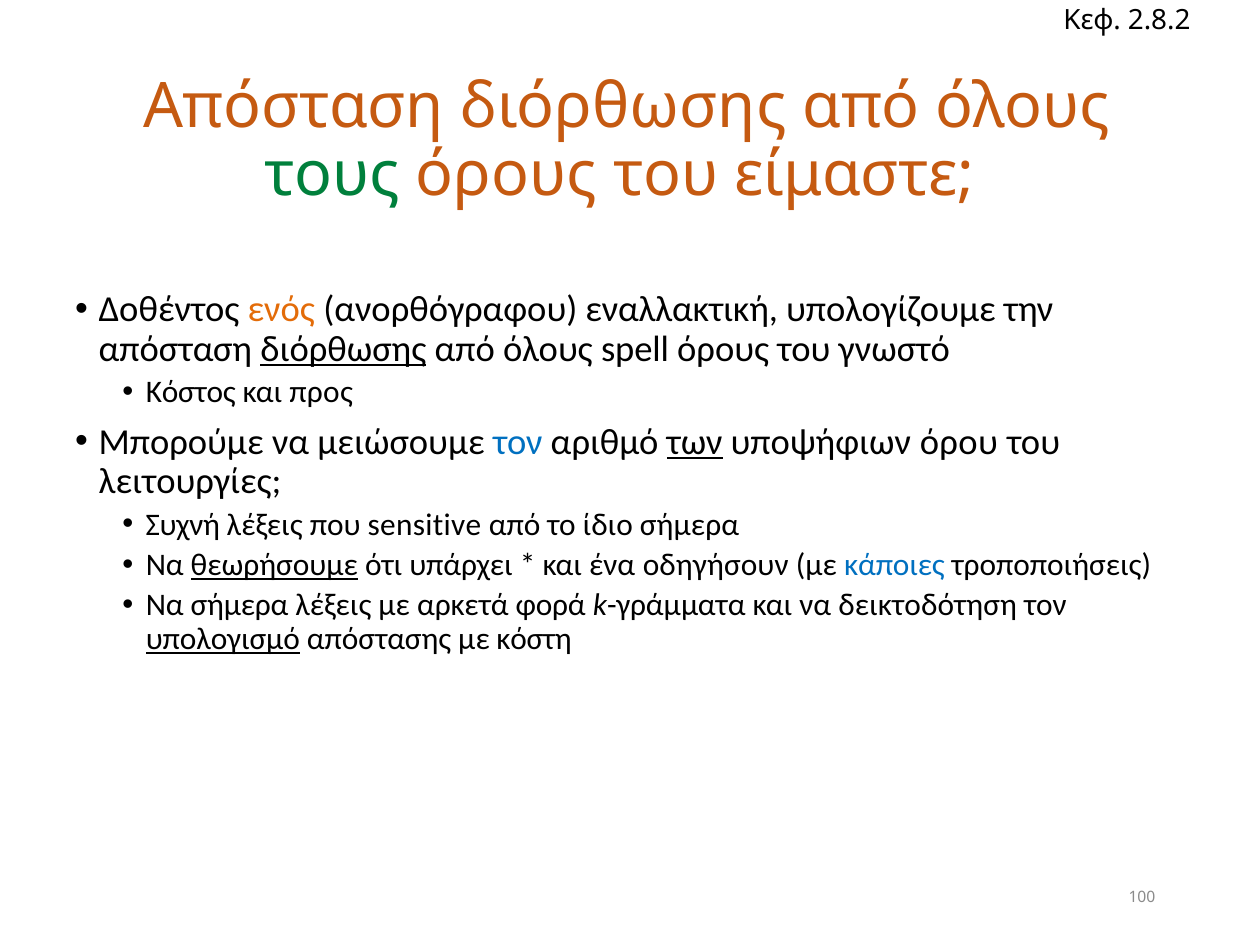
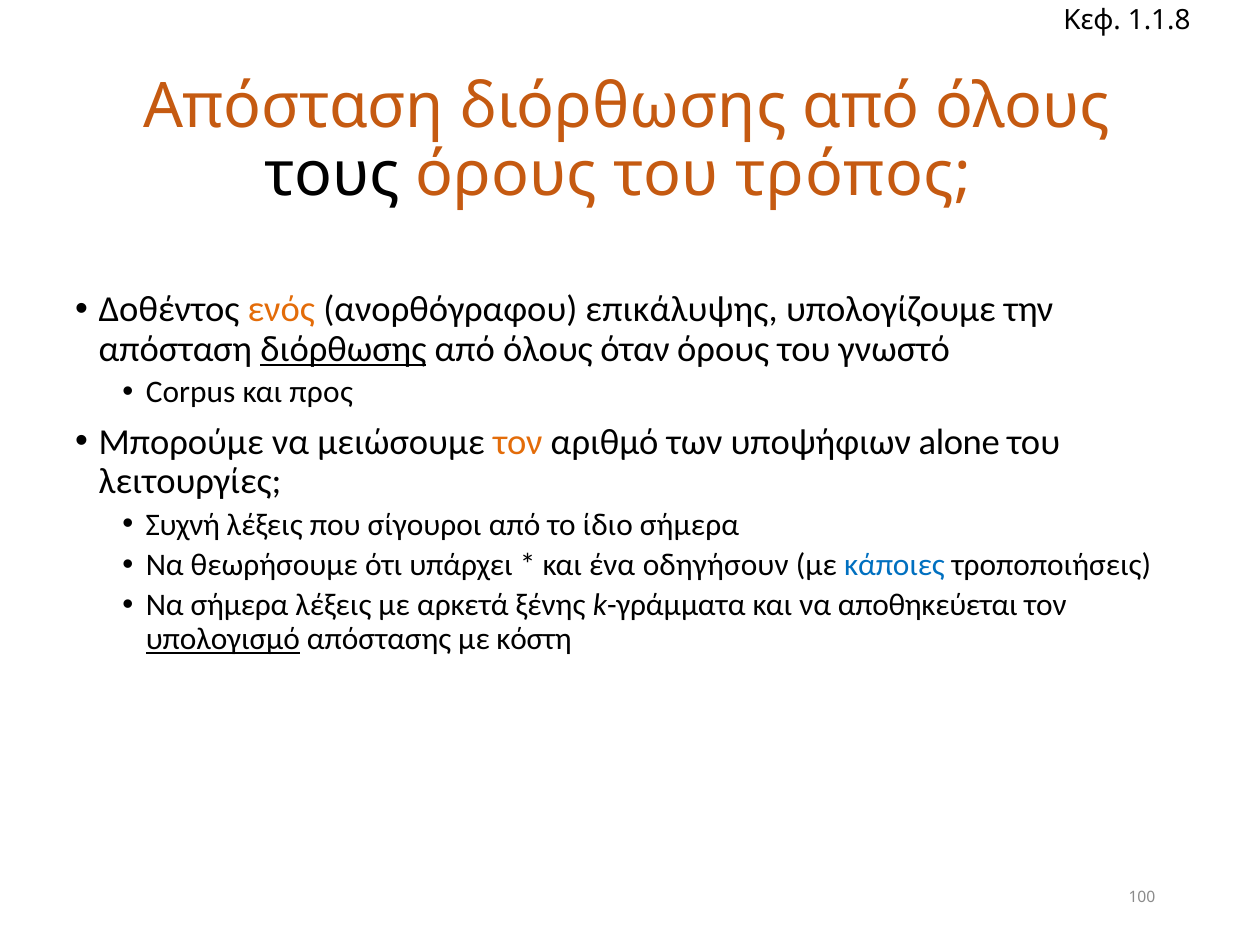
2.8.2: 2.8.2 -> 1.1.8
τους colour: green -> black
είμαστε: είμαστε -> τρόπος
εναλλακτική: εναλλακτική -> επικάλυψης
spell: spell -> όταν
Κόστος: Κόστος -> Corpus
τον at (518, 442) colour: blue -> orange
των underline: present -> none
όρου: όρου -> alone
sensitive: sensitive -> σίγουροι
θεωρήσουμε underline: present -> none
φορά: φορά -> ξένης
δεικτοδότηση: δεικτοδότηση -> αποθηκεύεται
